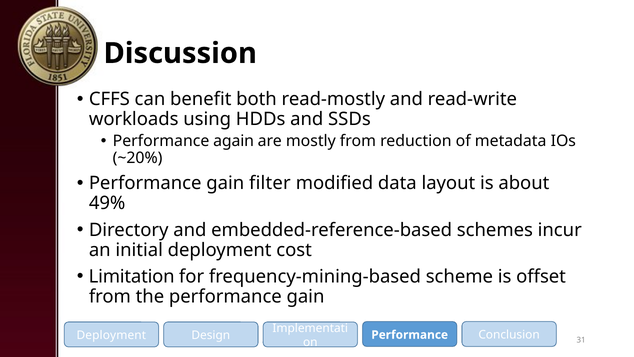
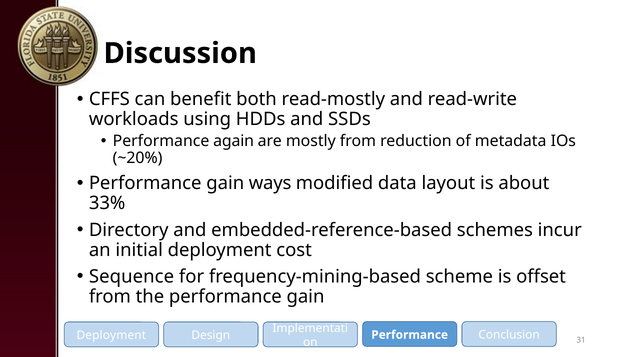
filter: filter -> ways
49%: 49% -> 33%
Limitation: Limitation -> Sequence
